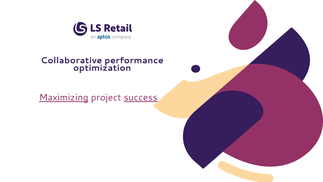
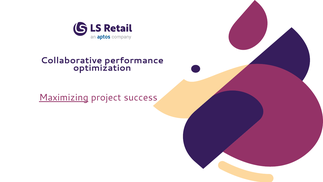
success underline: present -> none
